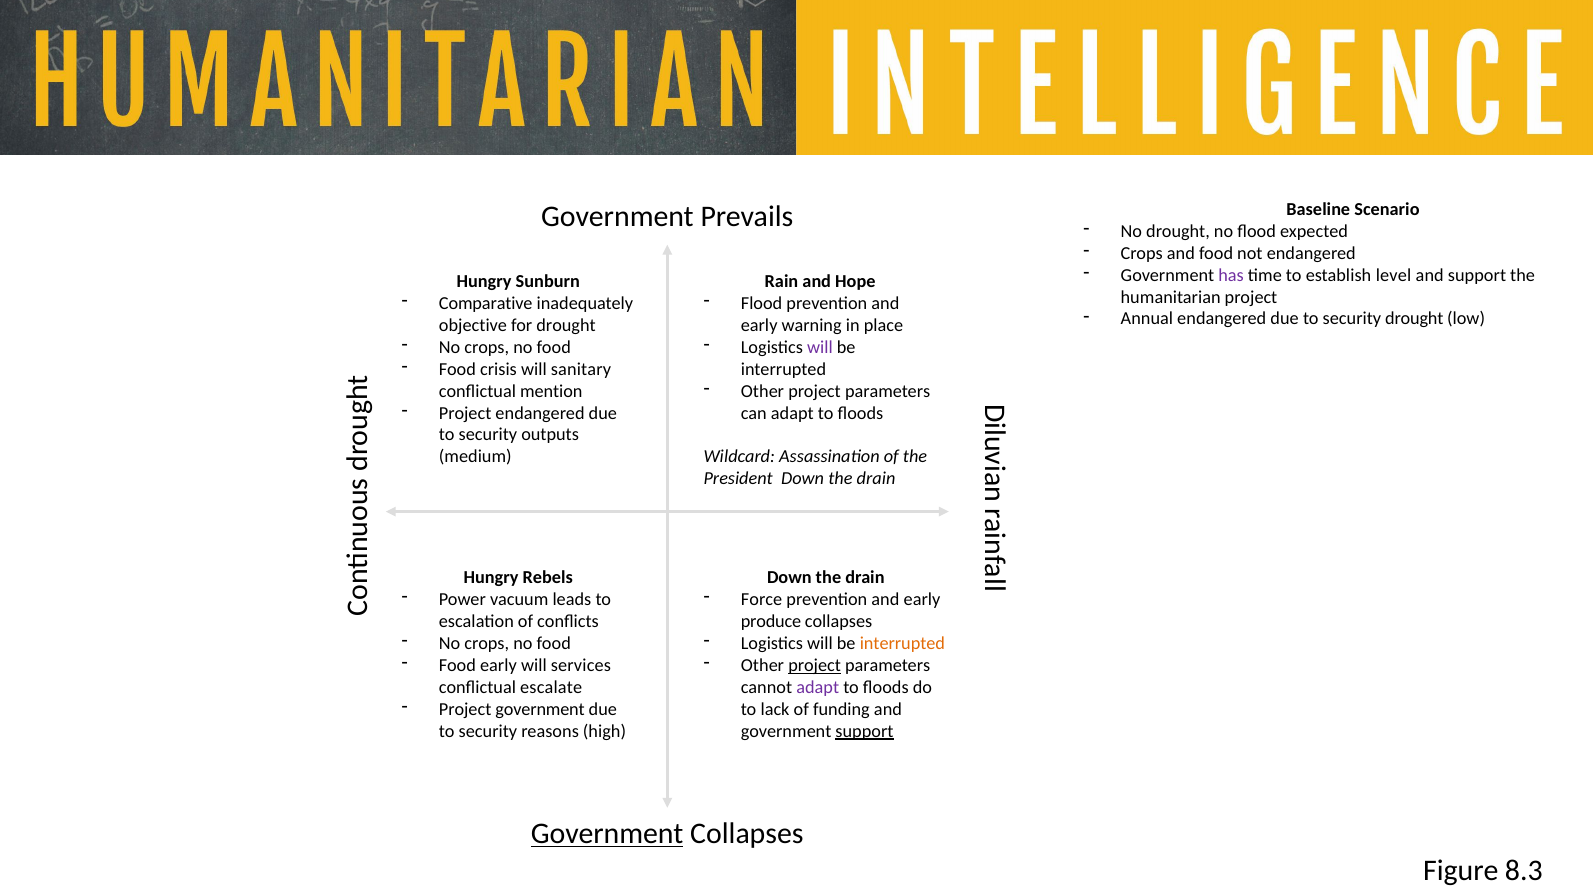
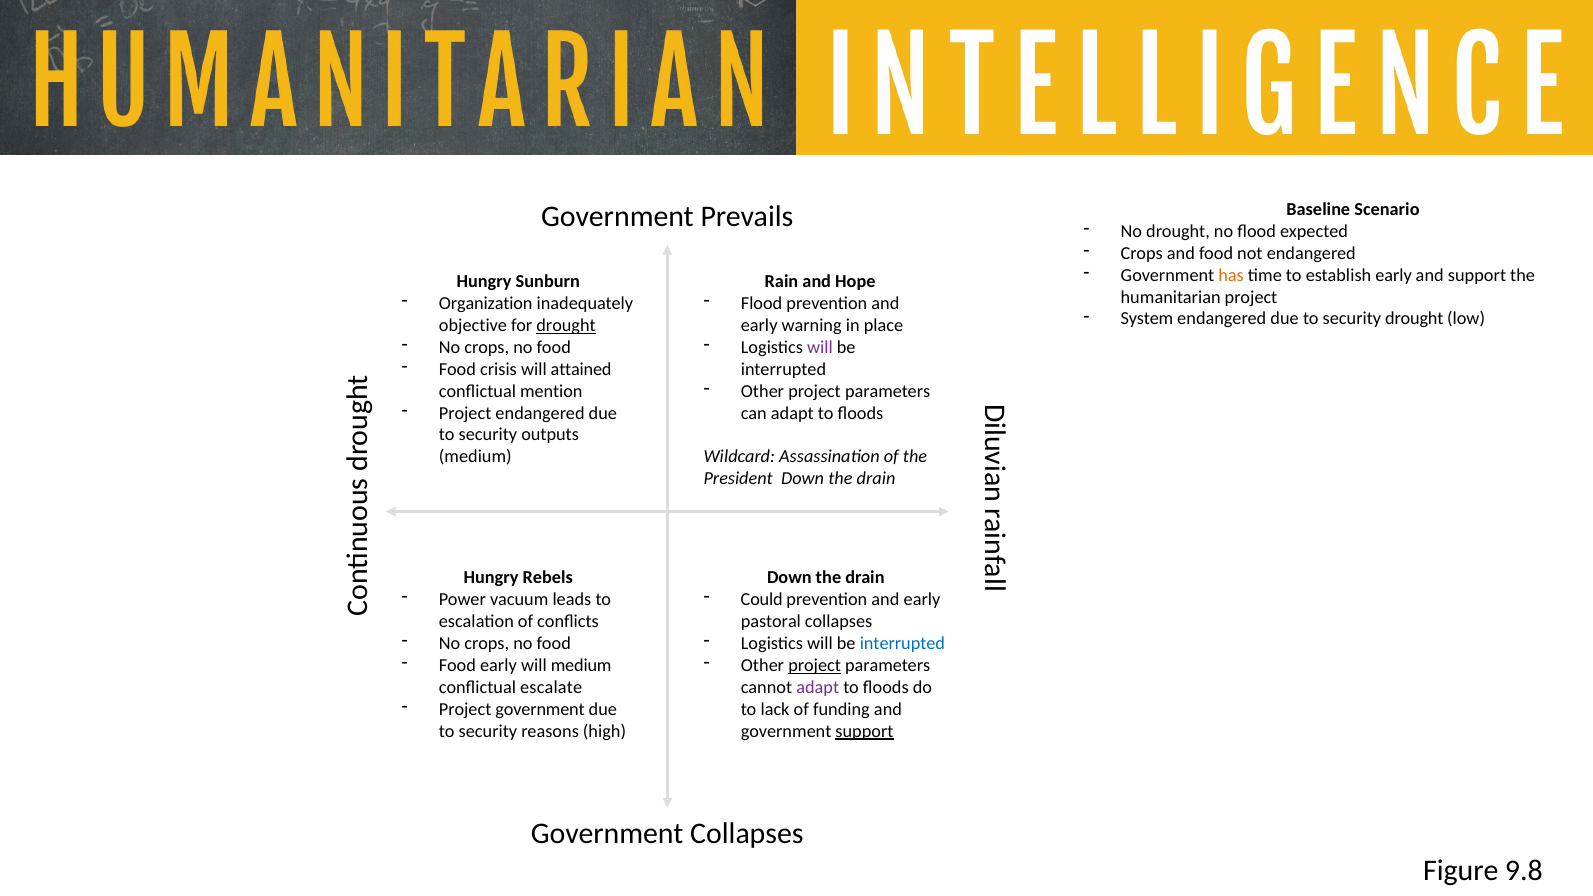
has colour: purple -> orange
establish level: level -> early
Comparative: Comparative -> Organization
Annual: Annual -> System
drought at (566, 325) underline: none -> present
sanitary: sanitary -> attained
Force: Force -> Could
produce: produce -> pastoral
interrupted at (902, 644) colour: orange -> blue
will services: services -> medium
Government at (607, 834) underline: present -> none
8.3: 8.3 -> 9.8
